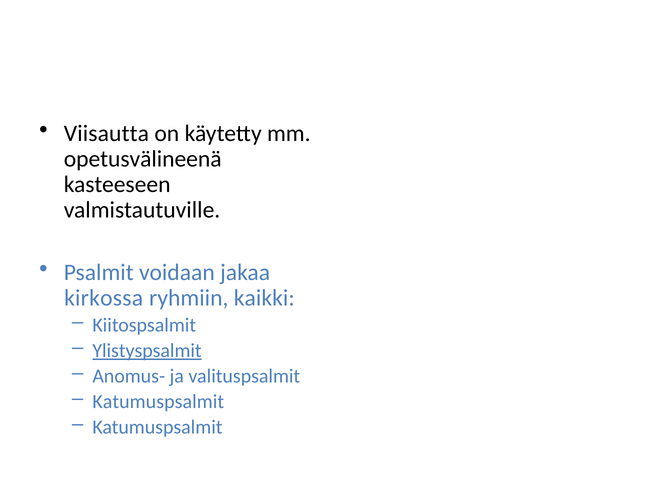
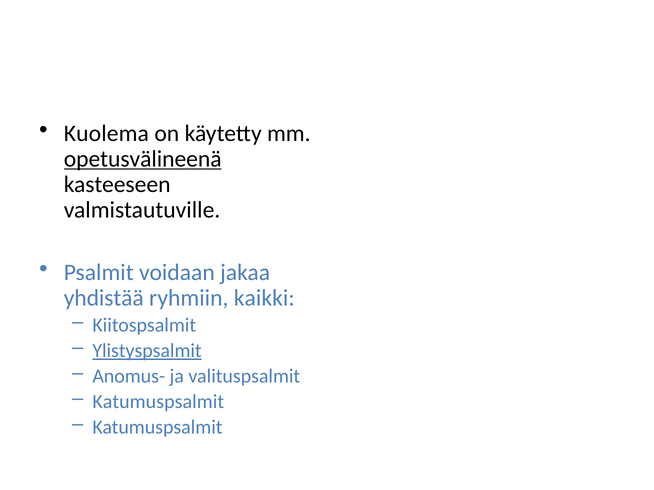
Viisautta: Viisautta -> Kuolema
opetusvälineenä underline: none -> present
kirkossa: kirkossa -> yhdistää
